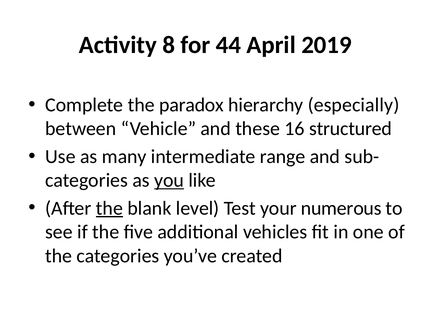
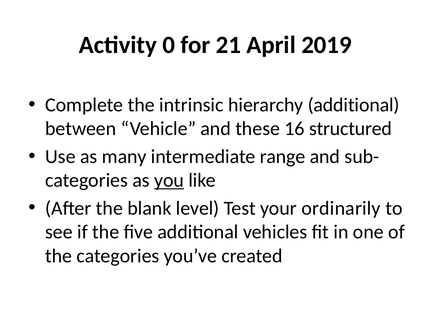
8: 8 -> 0
44: 44 -> 21
paradox: paradox -> intrinsic
hierarchy especially: especially -> additional
the at (109, 208) underline: present -> none
numerous: numerous -> ordinarily
